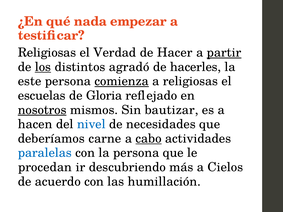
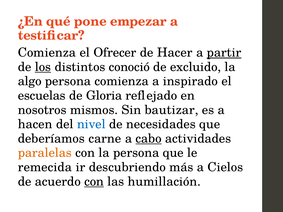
nada: nada -> pone
Religiosas at (47, 53): Religiosas -> Comienza
Verdad: Verdad -> Ofrecer
agradó: agradó -> conoció
hacerles: hacerles -> excluido
este: este -> algo
comienza at (122, 81) underline: present -> none
a religiosas: religiosas -> inspirado
nosotros underline: present -> none
paralelas colour: blue -> orange
procedan: procedan -> remecida
con at (94, 182) underline: none -> present
